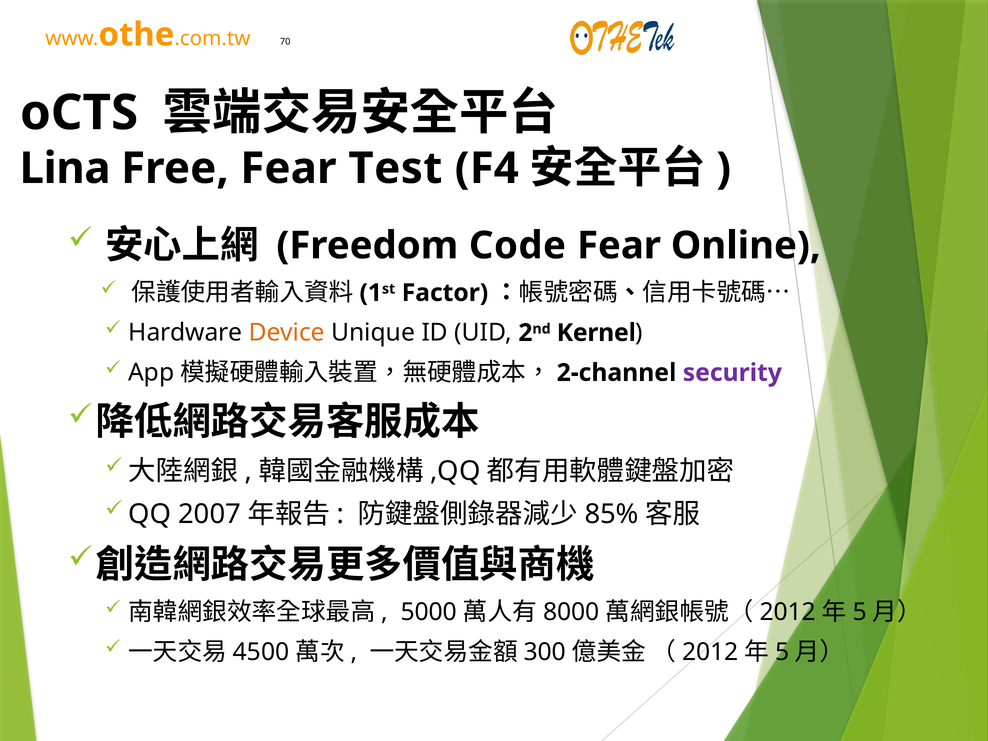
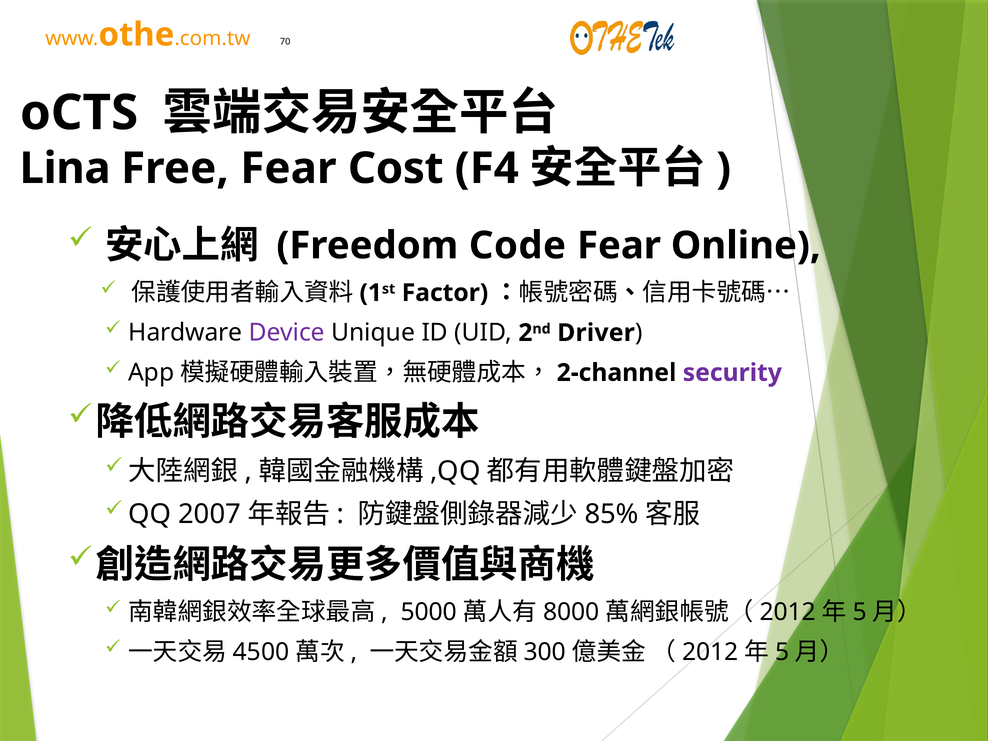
Test: Test -> Cost
Device colour: orange -> purple
Kernel: Kernel -> Driver
